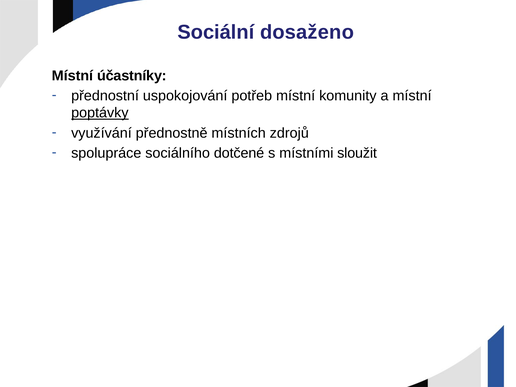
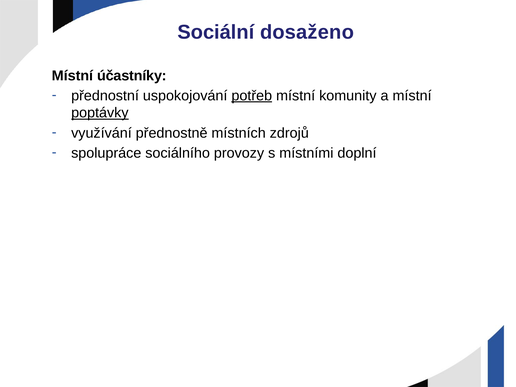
potřeb underline: none -> present
dotčené: dotčené -> provozy
sloužit: sloužit -> doplní
